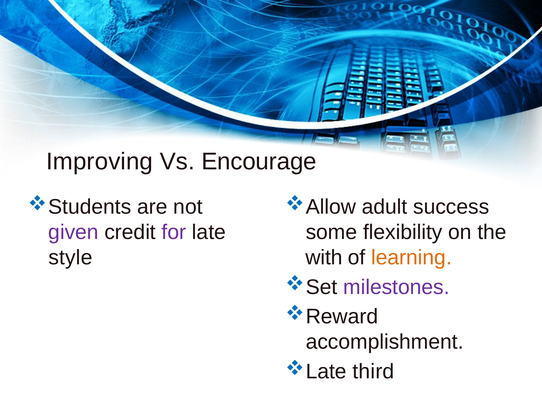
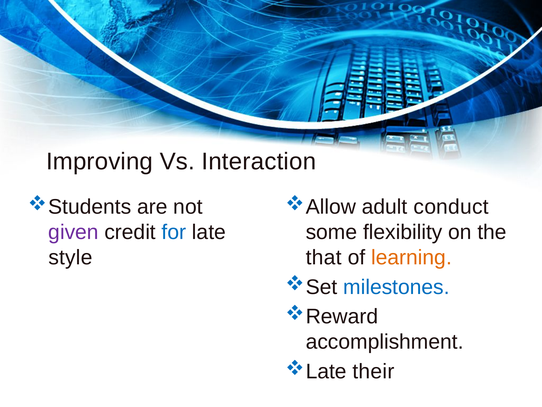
Encourage: Encourage -> Interaction
success: success -> conduct
for colour: purple -> blue
with: with -> that
milestones colour: purple -> blue
third: third -> their
